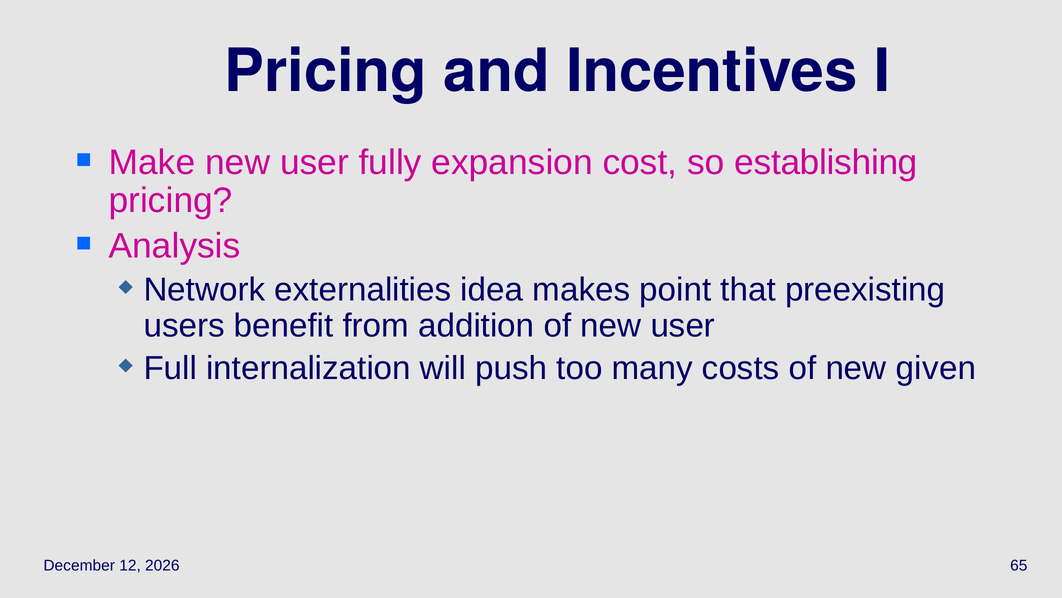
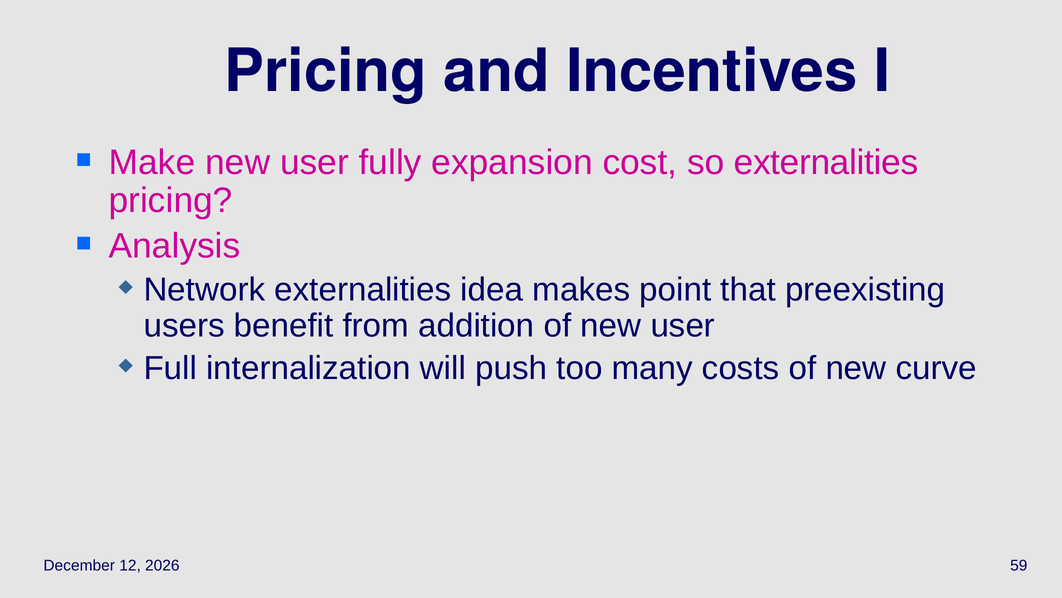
so establishing: establishing -> externalities
given: given -> curve
65: 65 -> 59
